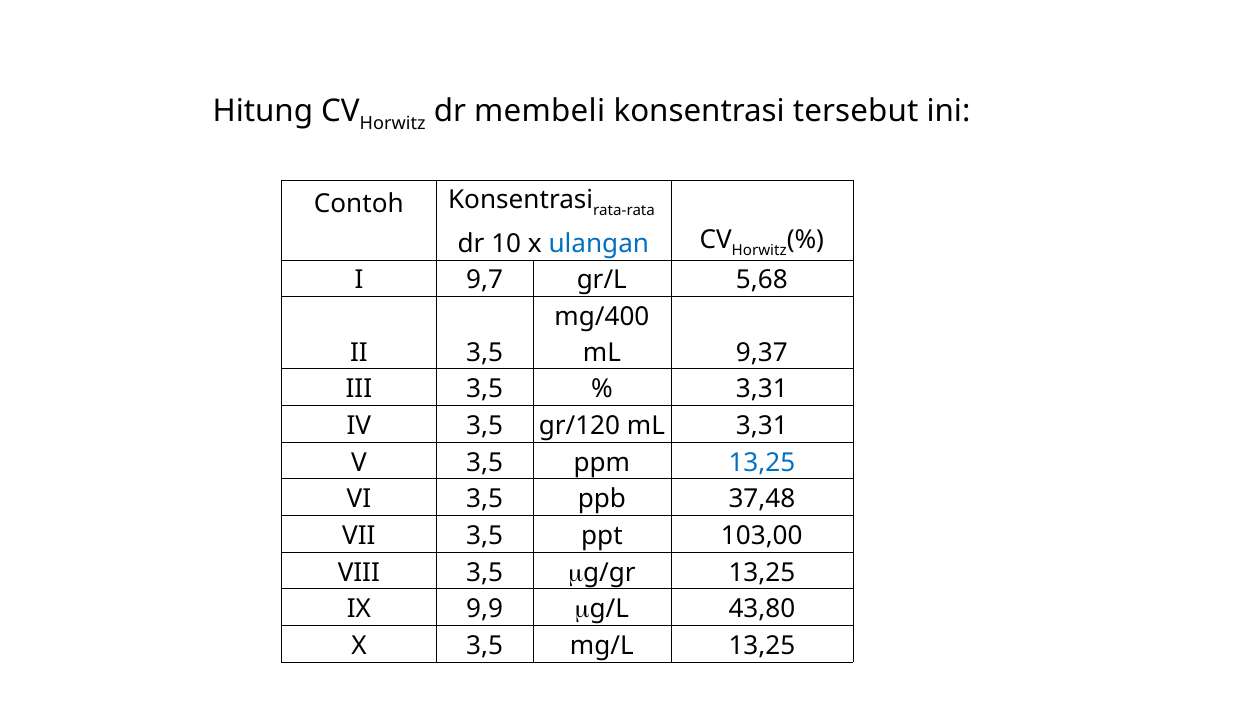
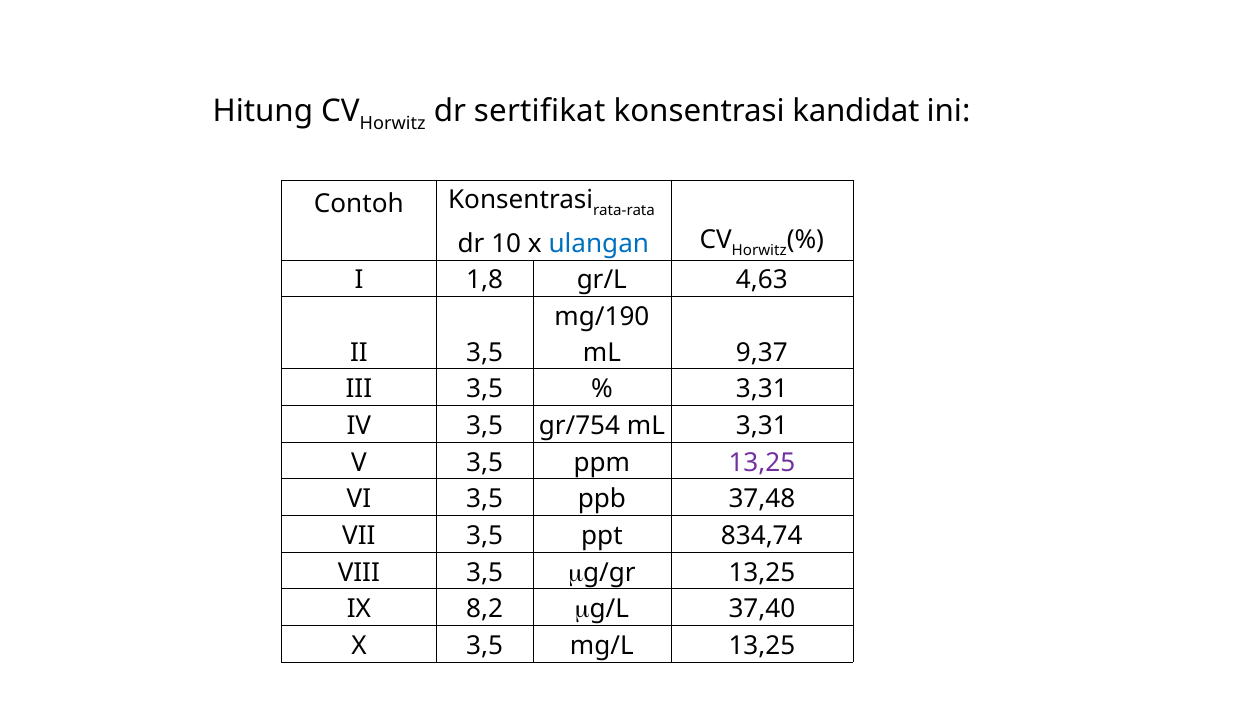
membeli: membeli -> sertifikat
tersebut: tersebut -> kandidat
9,7: 9,7 -> 1,8
5,68: 5,68 -> 4,63
mg/400: mg/400 -> mg/190
gr/120: gr/120 -> gr/754
13,25 at (762, 463) colour: blue -> purple
103,00: 103,00 -> 834,74
9,9: 9,9 -> 8,2
43,80: 43,80 -> 37,40
